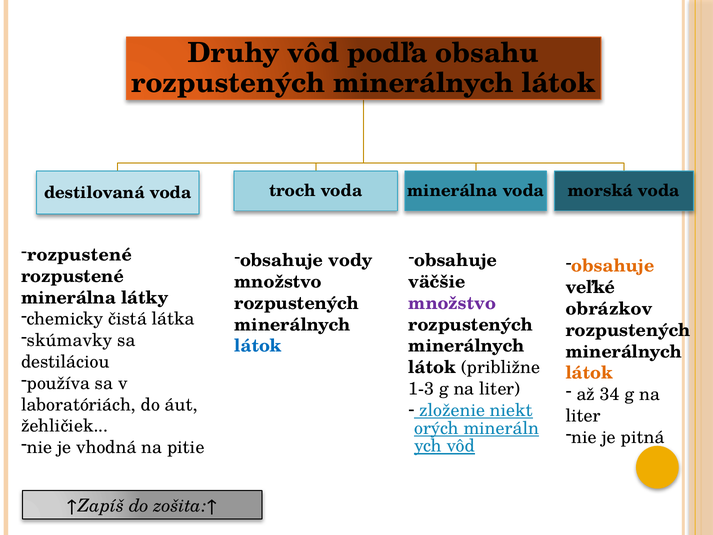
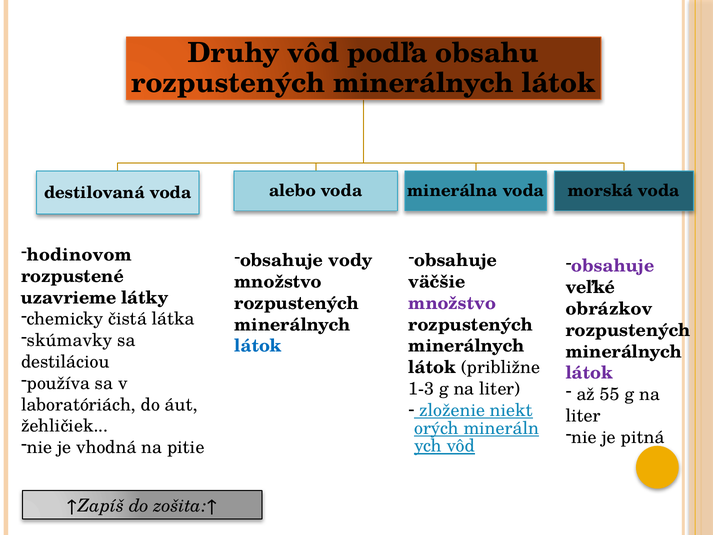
troch: troch -> alebo
rozpustené at (79, 255): rozpustené -> hodinovom
obsahuje at (613, 266) colour: orange -> purple
minerálna at (69, 298): minerálna -> uzavrieme
látok at (589, 373) colour: orange -> purple
34: 34 -> 55
